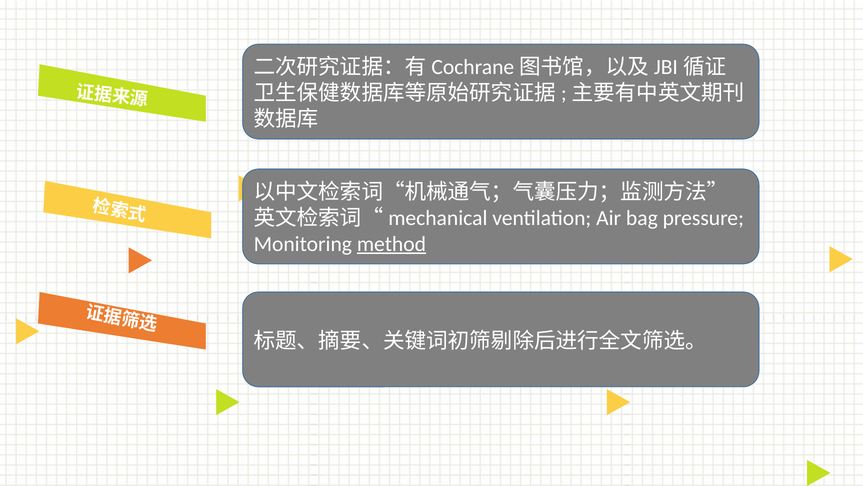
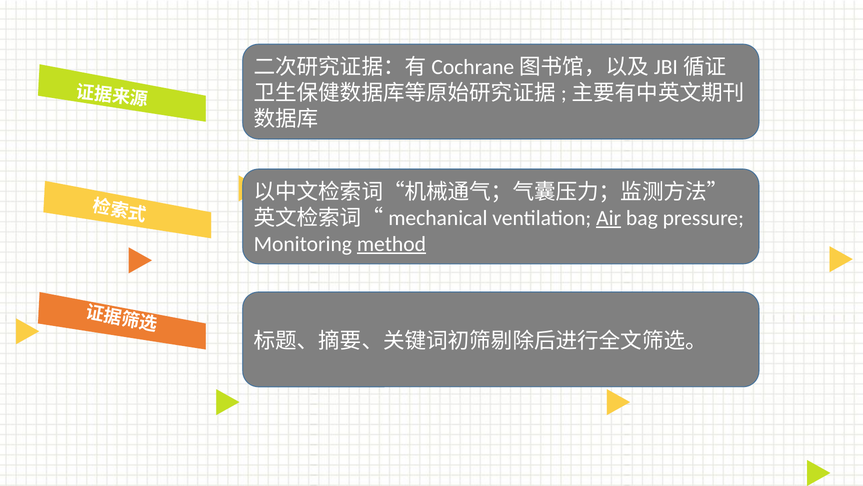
Air underline: none -> present
